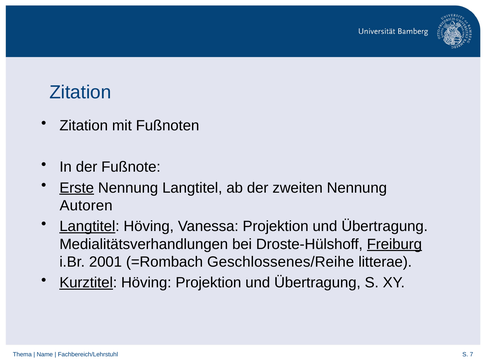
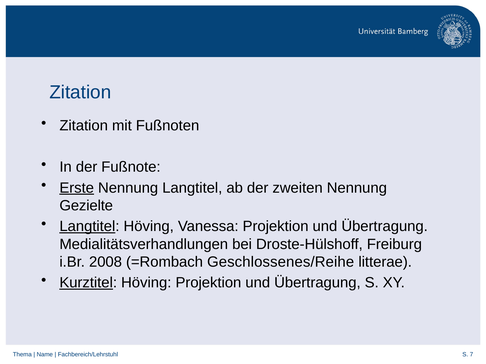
Autoren: Autoren -> Gezielte
Freiburg underline: present -> none
2001: 2001 -> 2008
